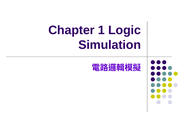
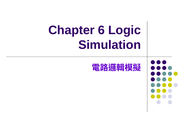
1: 1 -> 6
